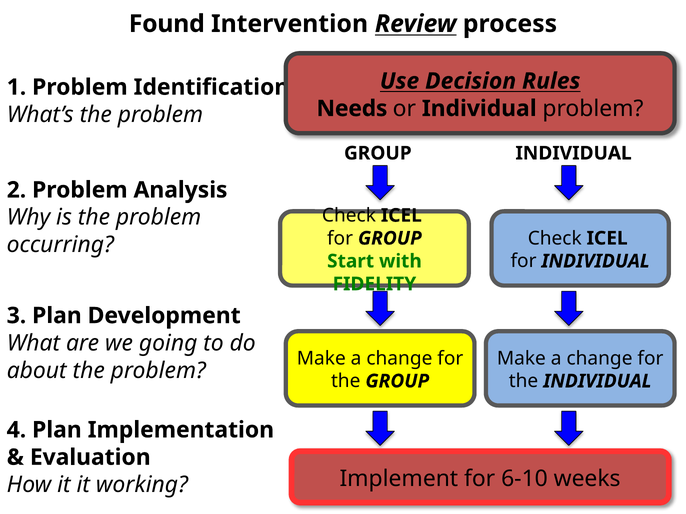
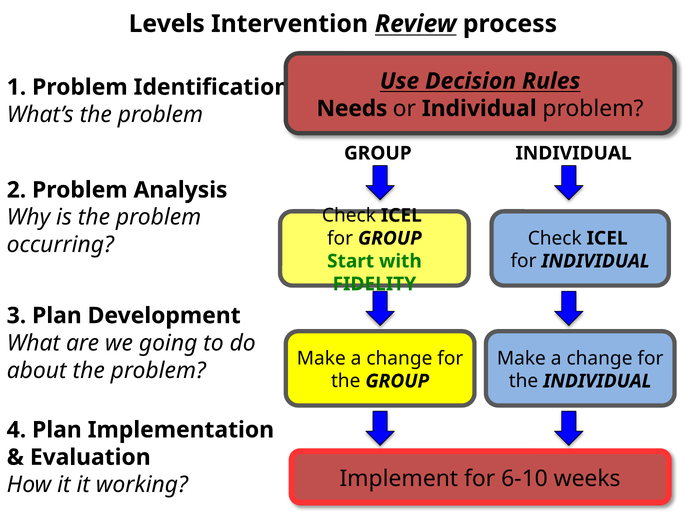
Found: Found -> Levels
